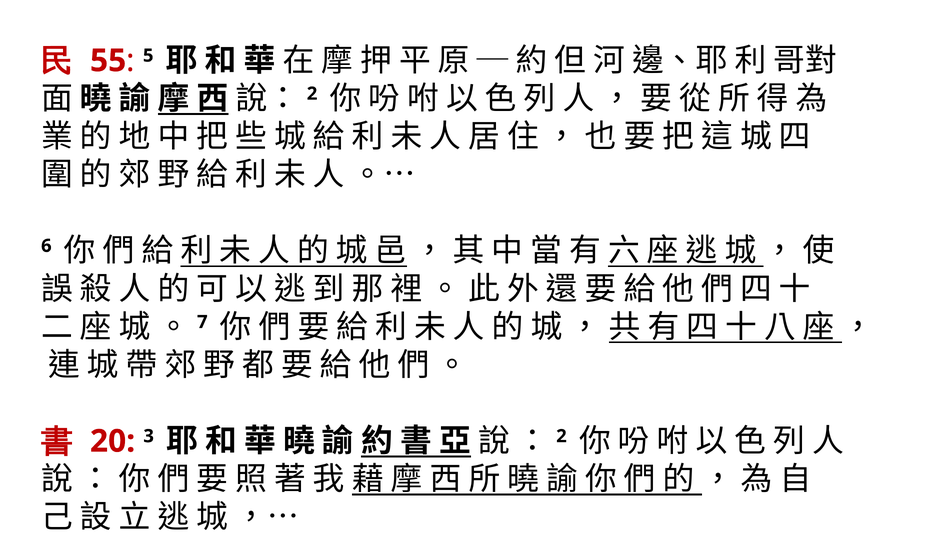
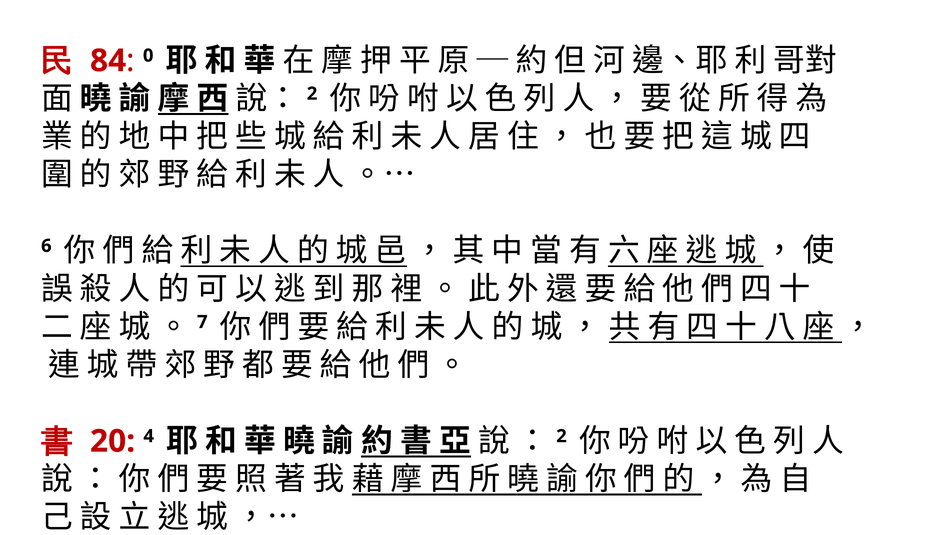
55: 55 -> 84
5: 5 -> 0
3: 3 -> 4
